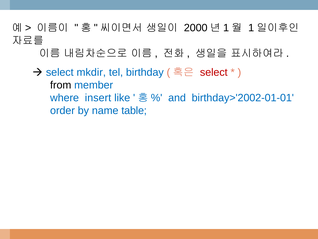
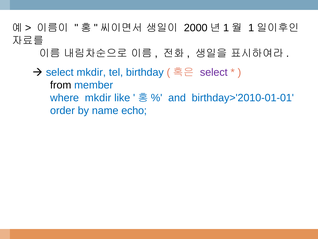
select at (214, 72) colour: red -> purple
where insert: insert -> mkdir
birthday>'2002-01-01: birthday>'2002-01-01 -> birthday>'2010-01-01
table: table -> echo
